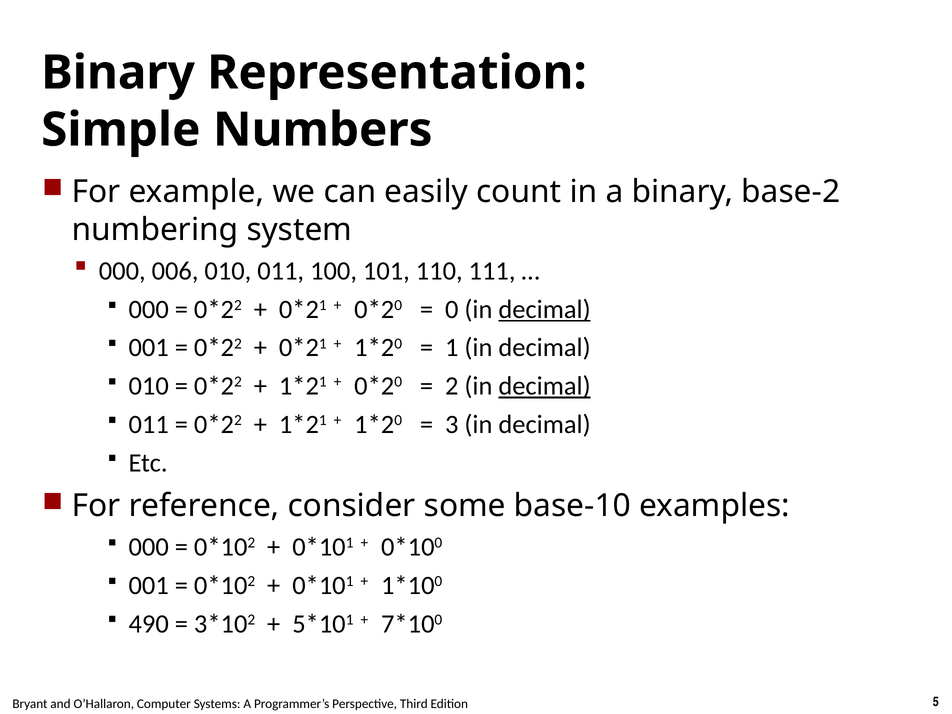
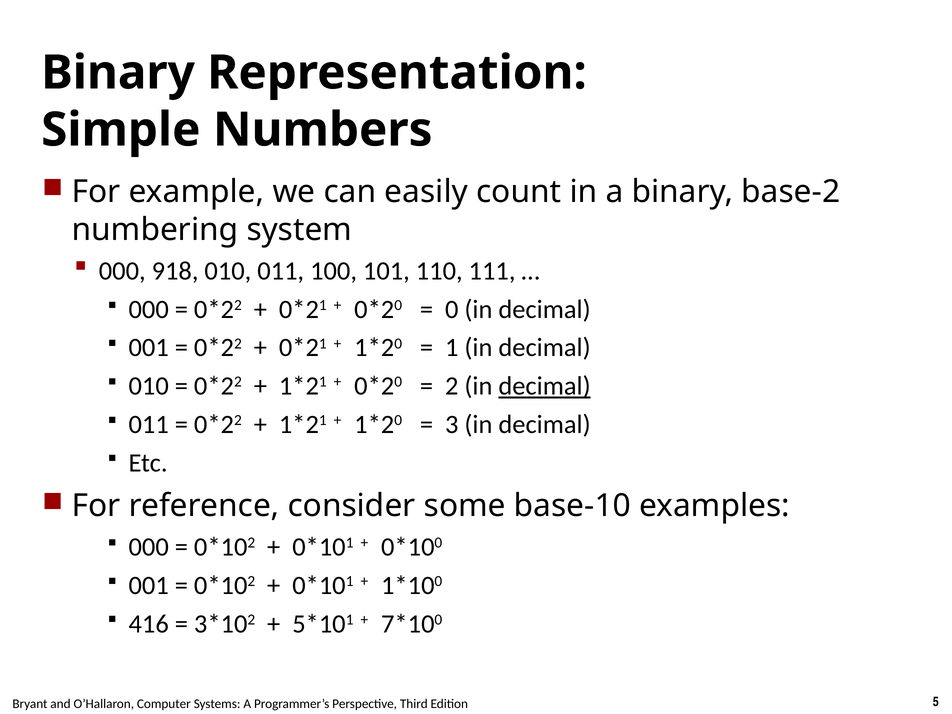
006: 006 -> 918
decimal at (545, 309) underline: present -> none
490: 490 -> 416
